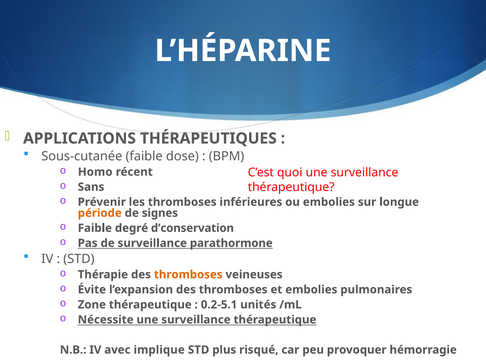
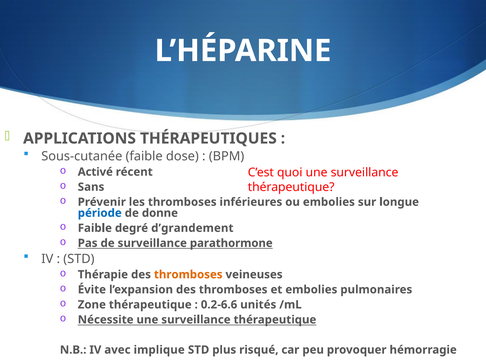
Homo: Homo -> Activé
période colour: orange -> blue
signes: signes -> donne
d’conservation: d’conservation -> d’grandement
0.2-5.1: 0.2-5.1 -> 0.2-6.6
